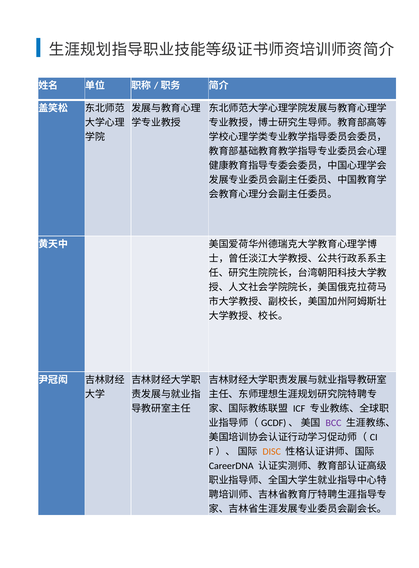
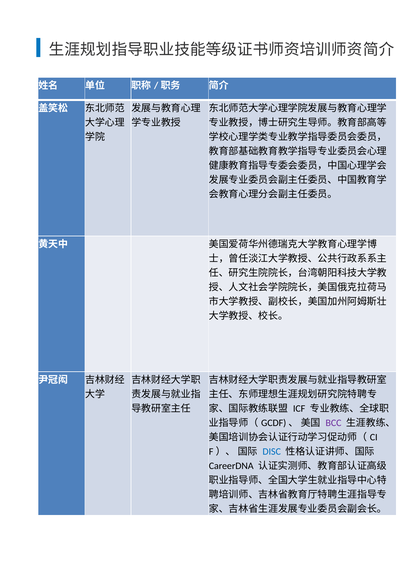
DISC colour: orange -> blue
